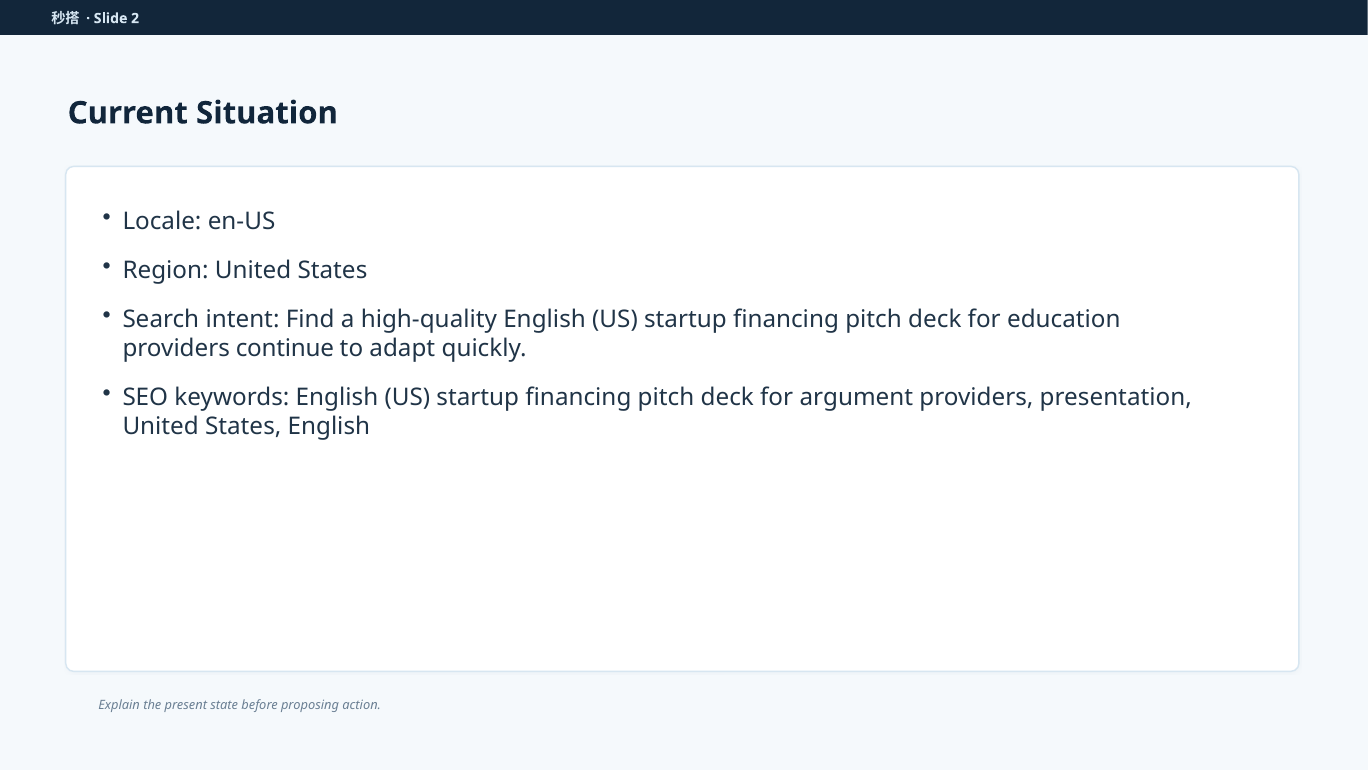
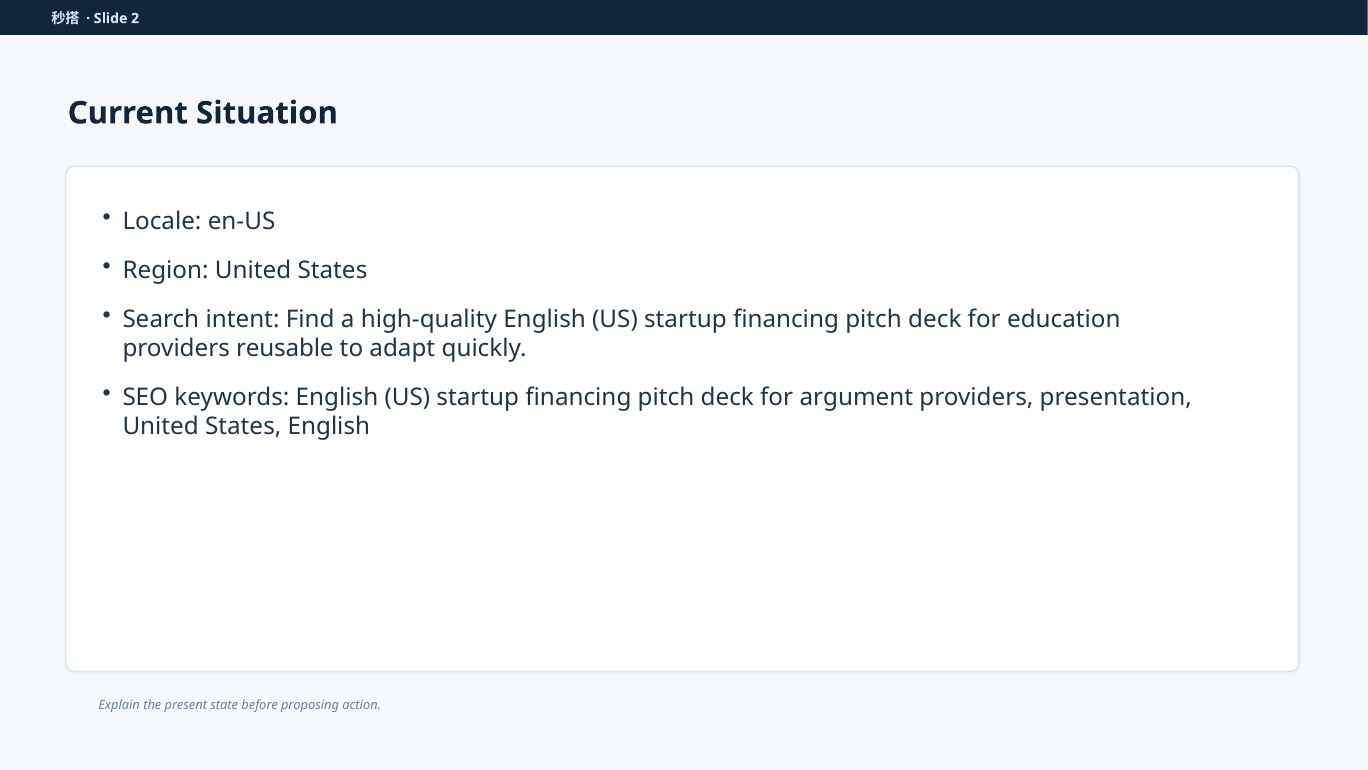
continue: continue -> reusable
